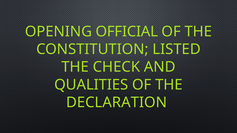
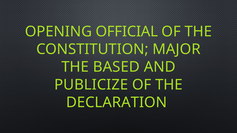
LISTED: LISTED -> MAJOR
CHECK: CHECK -> BASED
QUALITIES: QUALITIES -> PUBLICIZE
